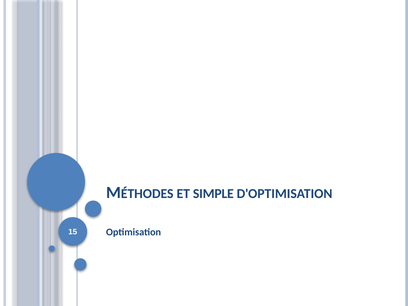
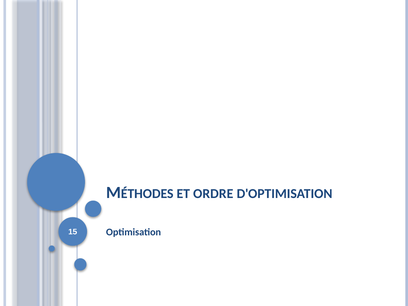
SIMPLE: SIMPLE -> ORDRE
